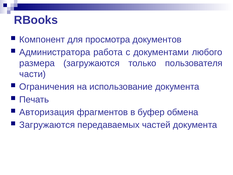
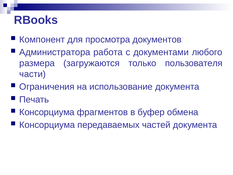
Авторизация at (47, 112): Авторизация -> Консорциума
Загружаются at (47, 125): Загружаются -> Консорциума
